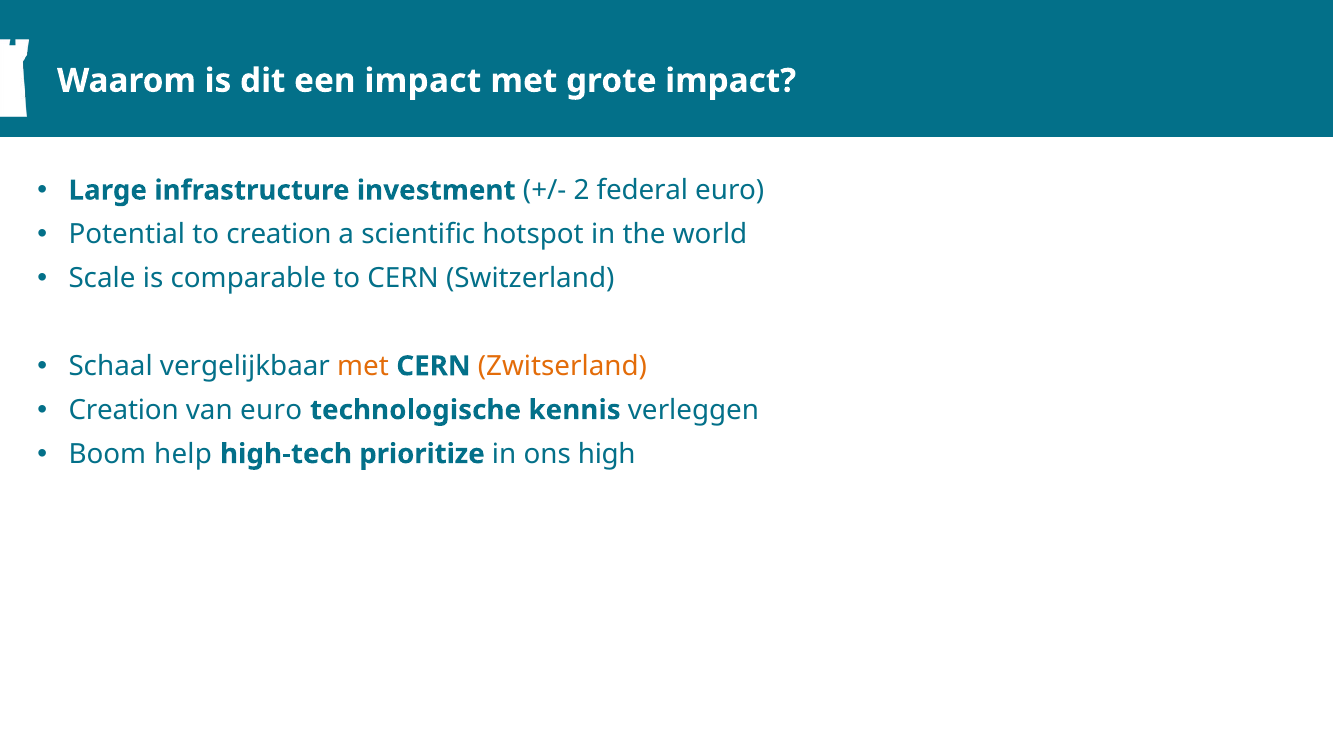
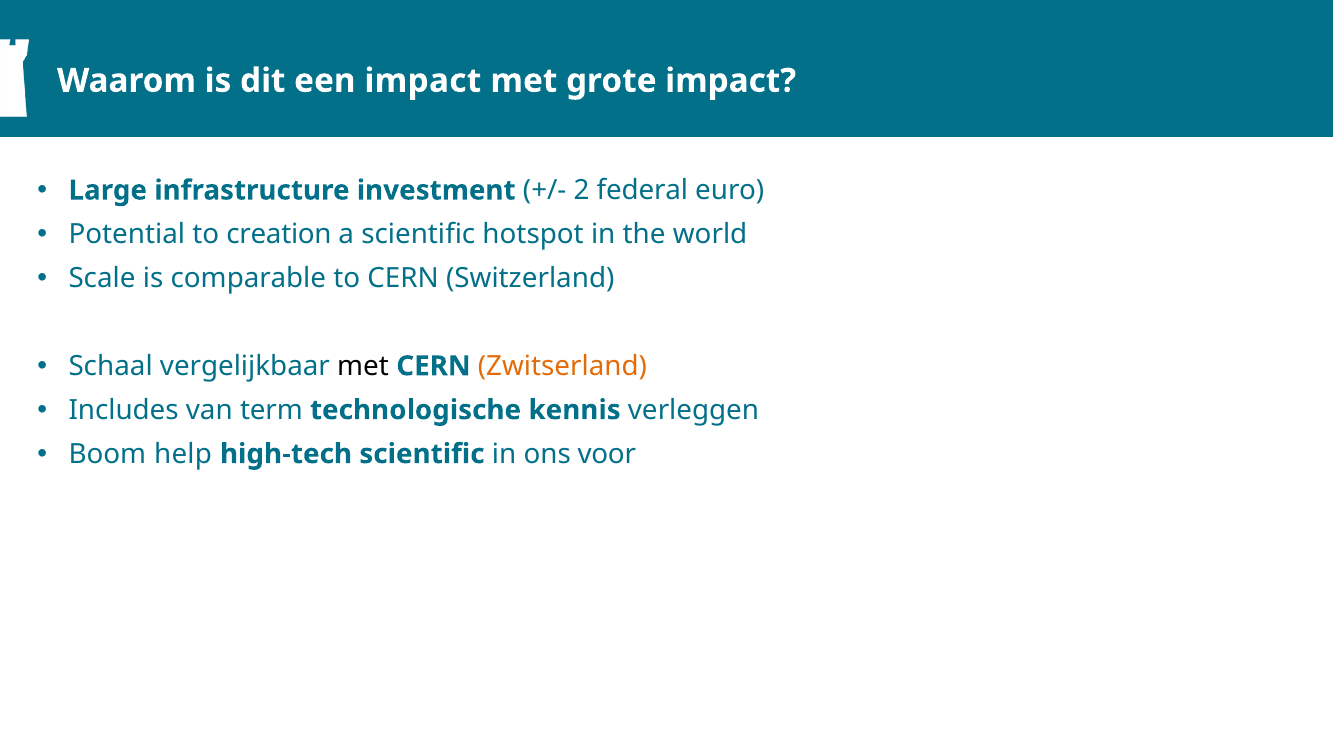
met at (363, 366) colour: orange -> black
Creation at (124, 410): Creation -> Includes
van euro: euro -> term
high-tech prioritize: prioritize -> scientific
high: high -> voor
